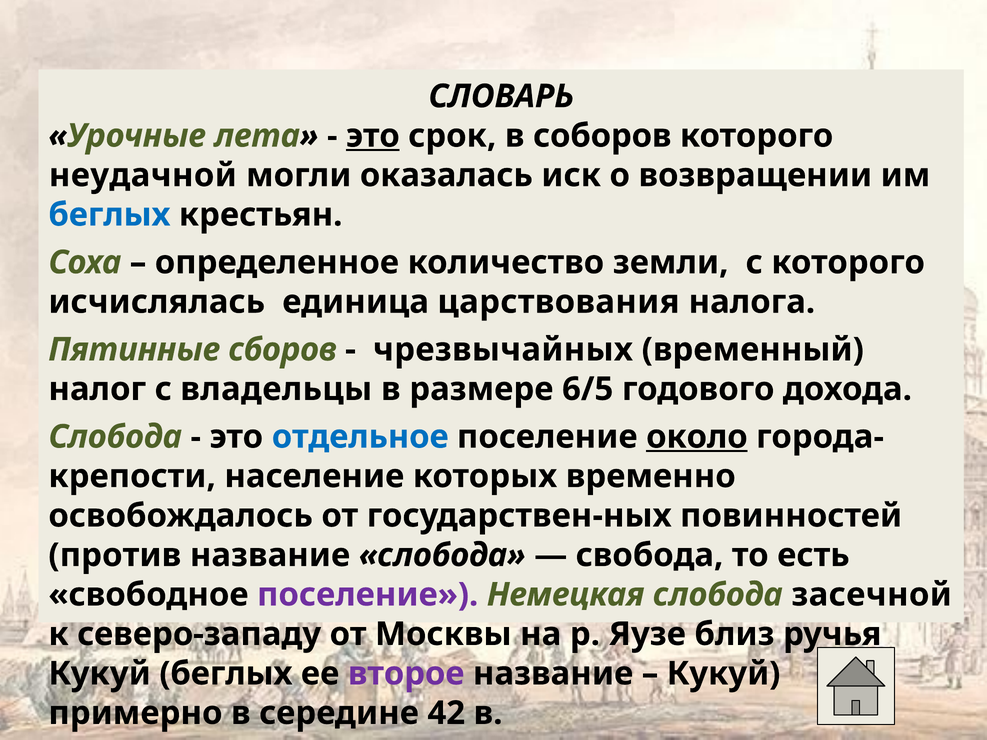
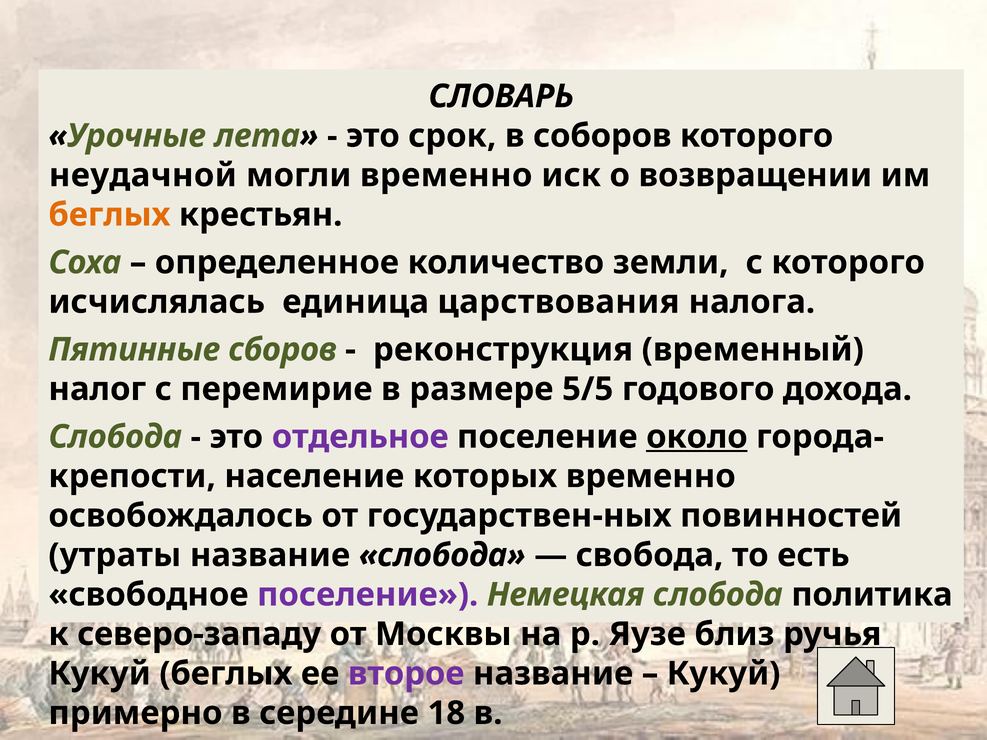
это at (373, 136) underline: present -> none
могли оказалась: оказалась -> временно
беглых at (109, 215) colour: blue -> orange
чрезвычайных: чрезвычайных -> реконструкция
владельцы: владельцы -> перемирие
6/5: 6/5 -> 5/5
отдельное colour: blue -> purple
против: против -> утраты
засечной: засечной -> политика
42: 42 -> 18
